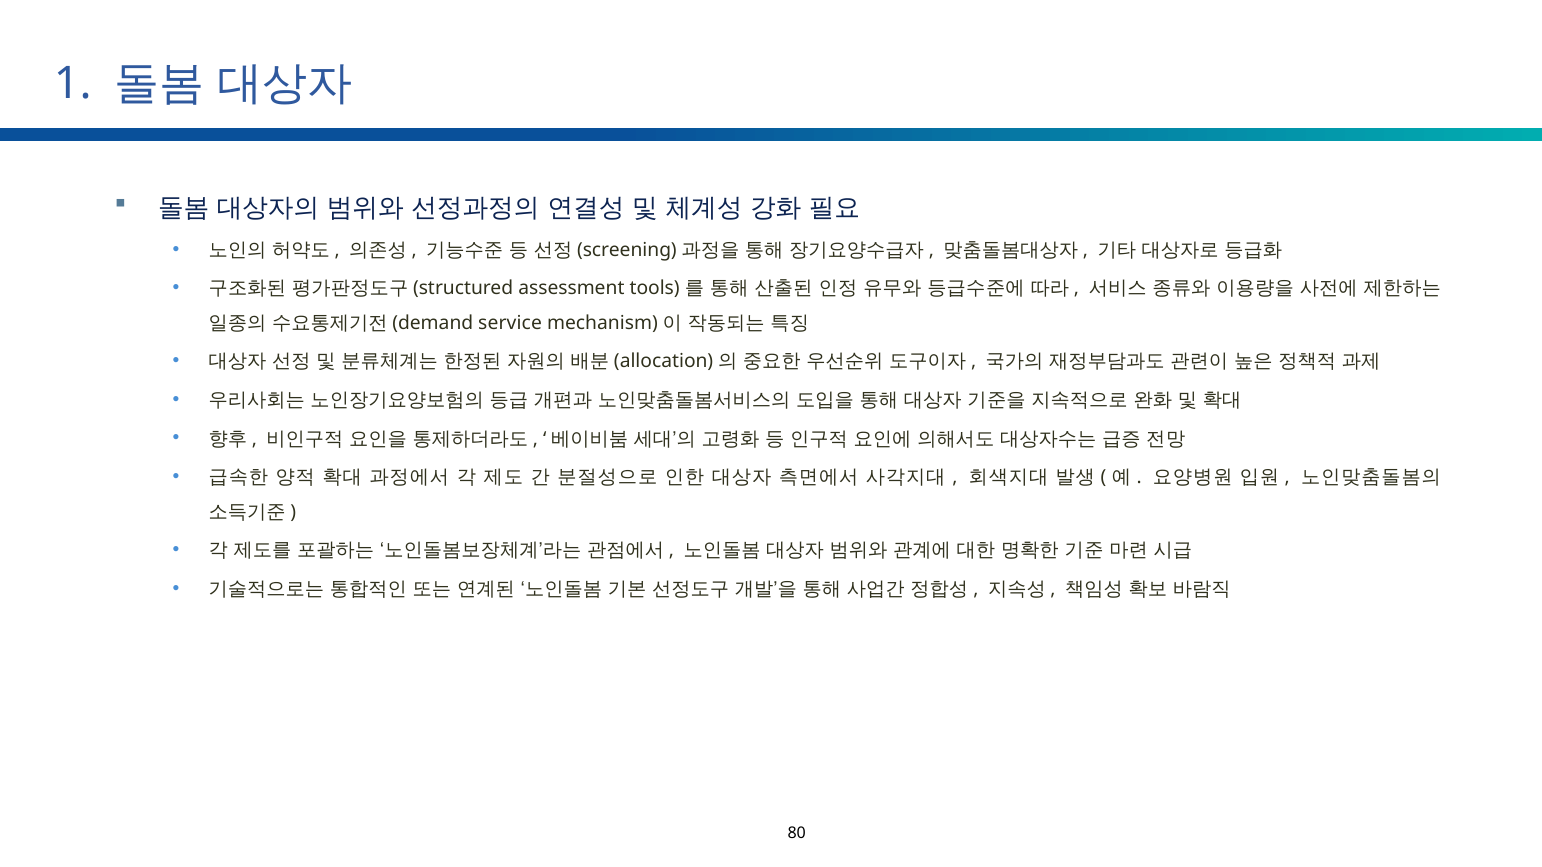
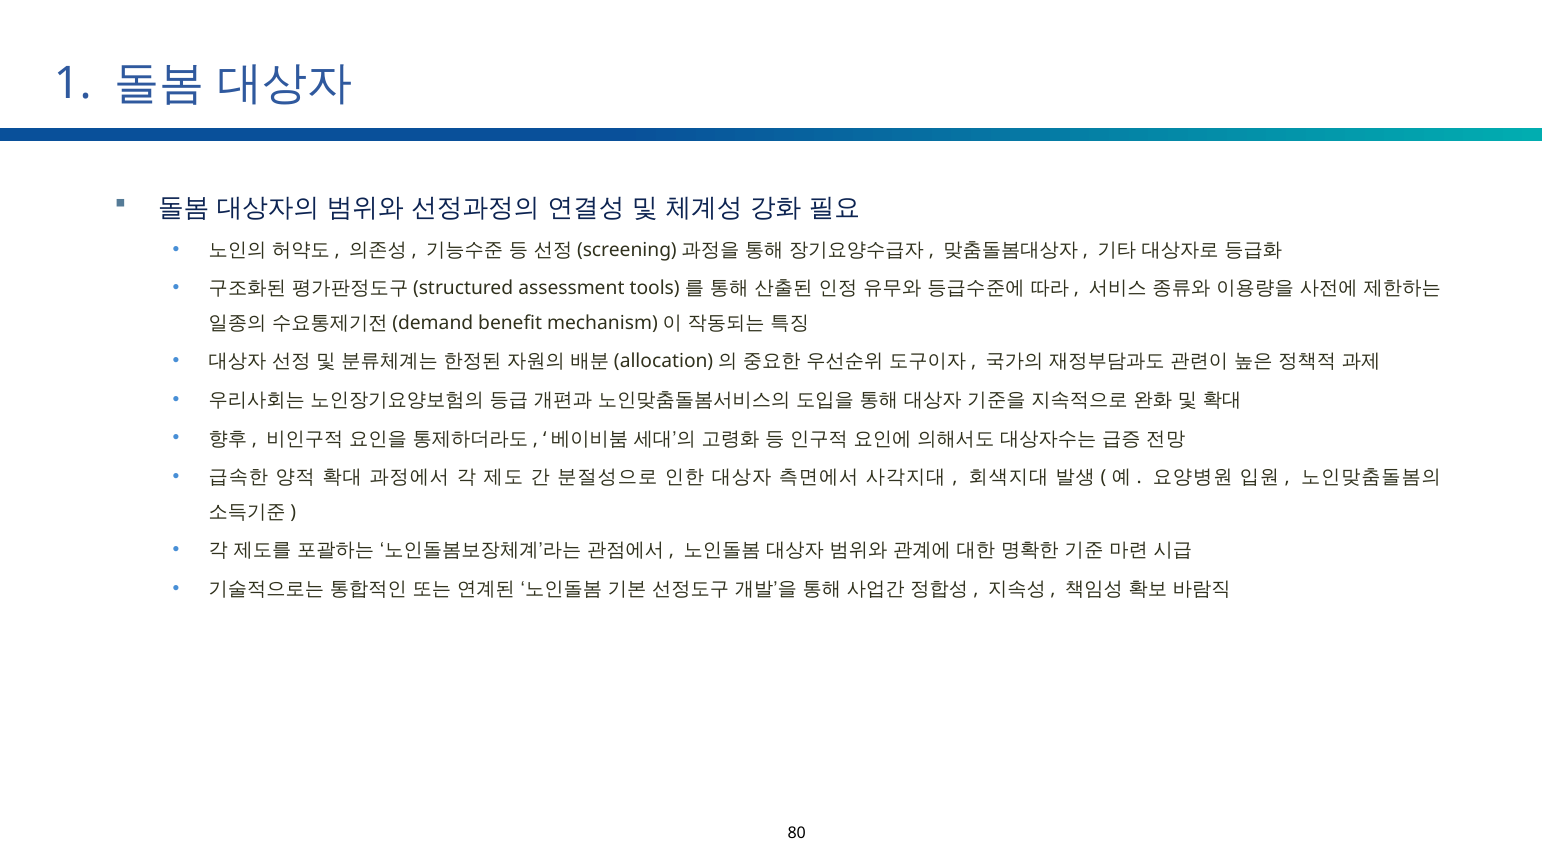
service: service -> benefit
